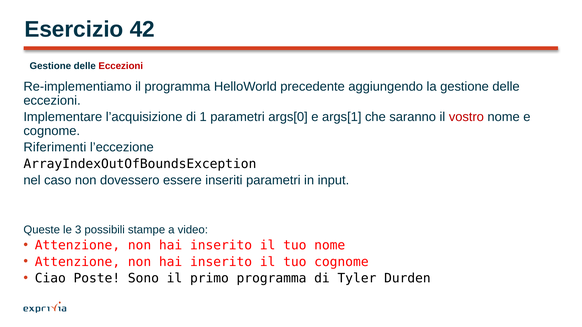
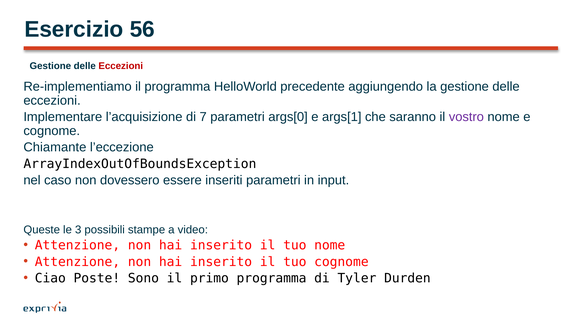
42: 42 -> 56
1: 1 -> 7
vostro colour: red -> purple
Riferimenti: Riferimenti -> Chiamante
